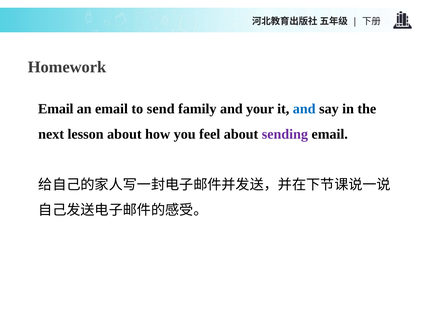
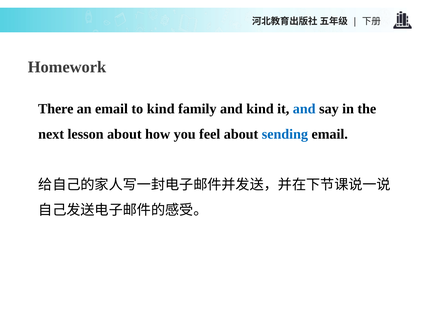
Email at (56, 109): Email -> There
to send: send -> kind
and your: your -> kind
sending colour: purple -> blue
